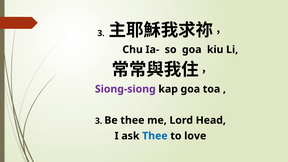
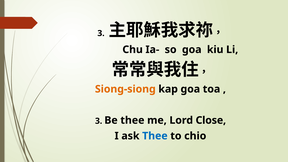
Siong-siong colour: purple -> orange
Head: Head -> Close
love: love -> chio
